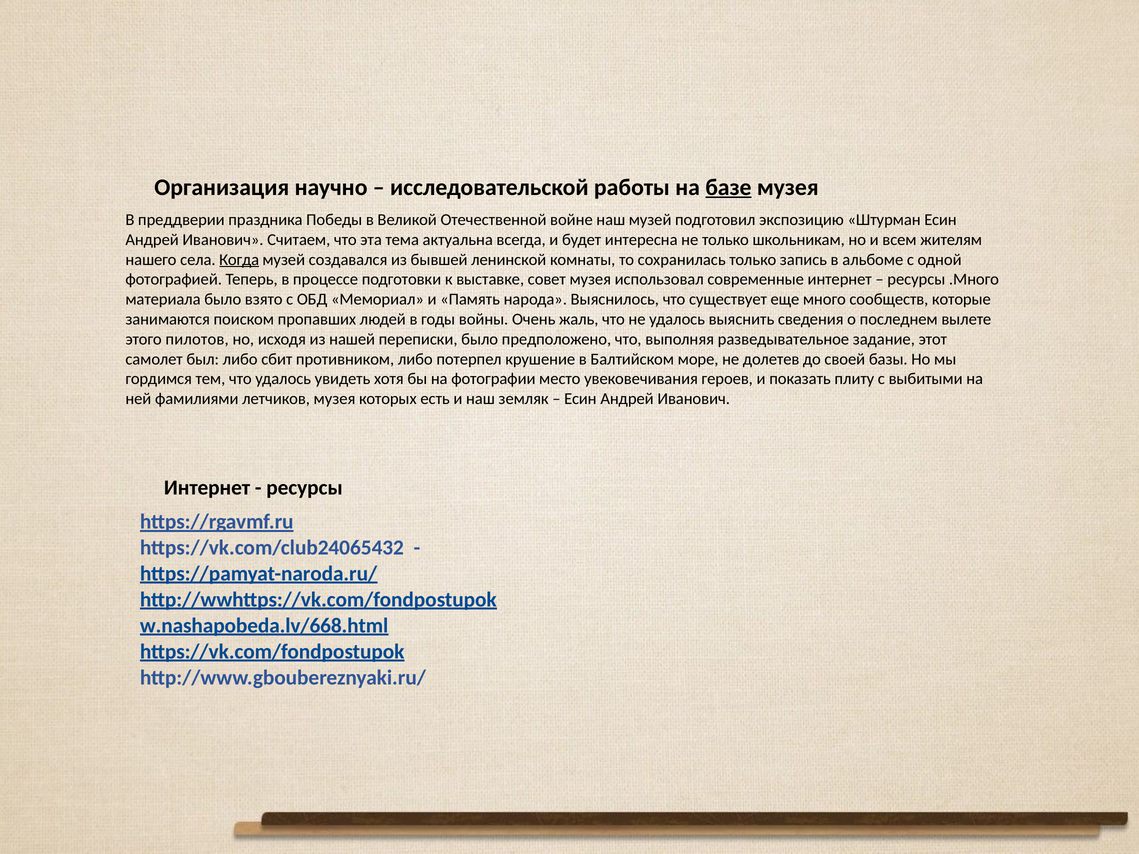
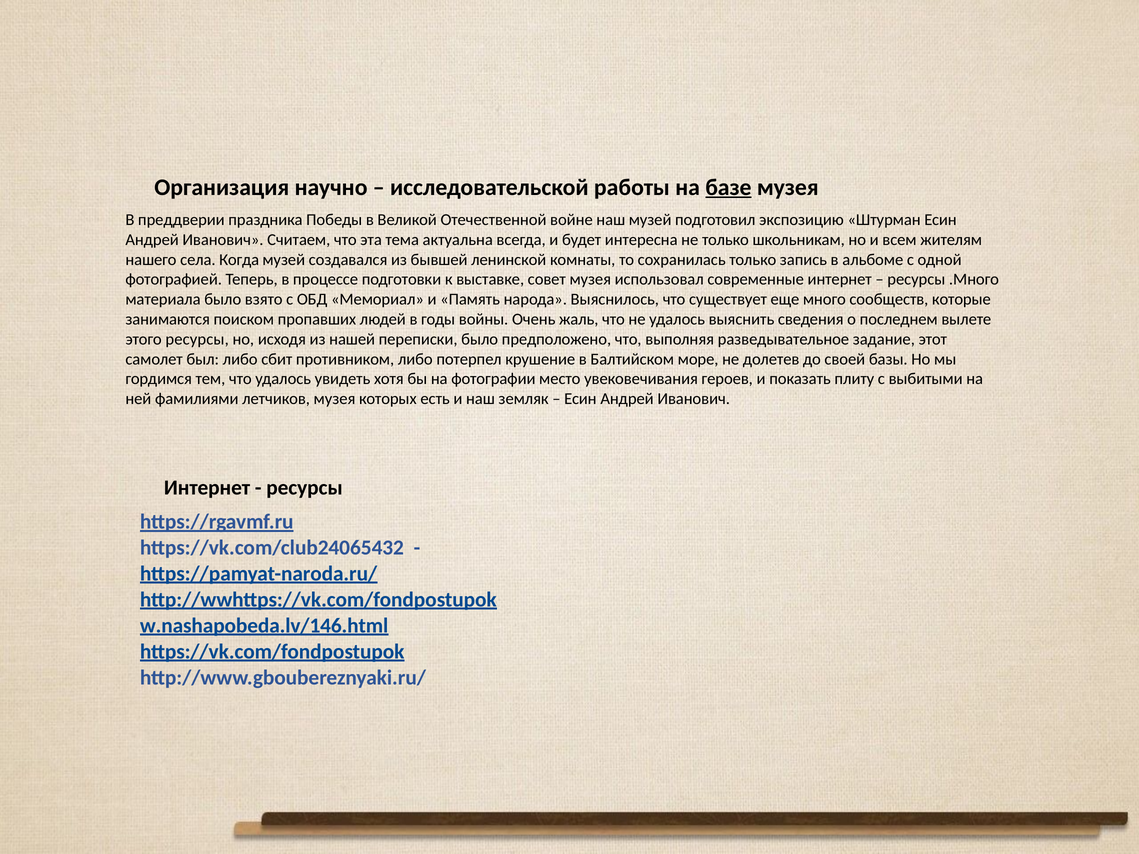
Когда underline: present -> none
этого пилотов: пилотов -> ресурсы
w.nashapobeda.lv/668.html: w.nashapobeda.lv/668.html -> w.nashapobeda.lv/146.html
